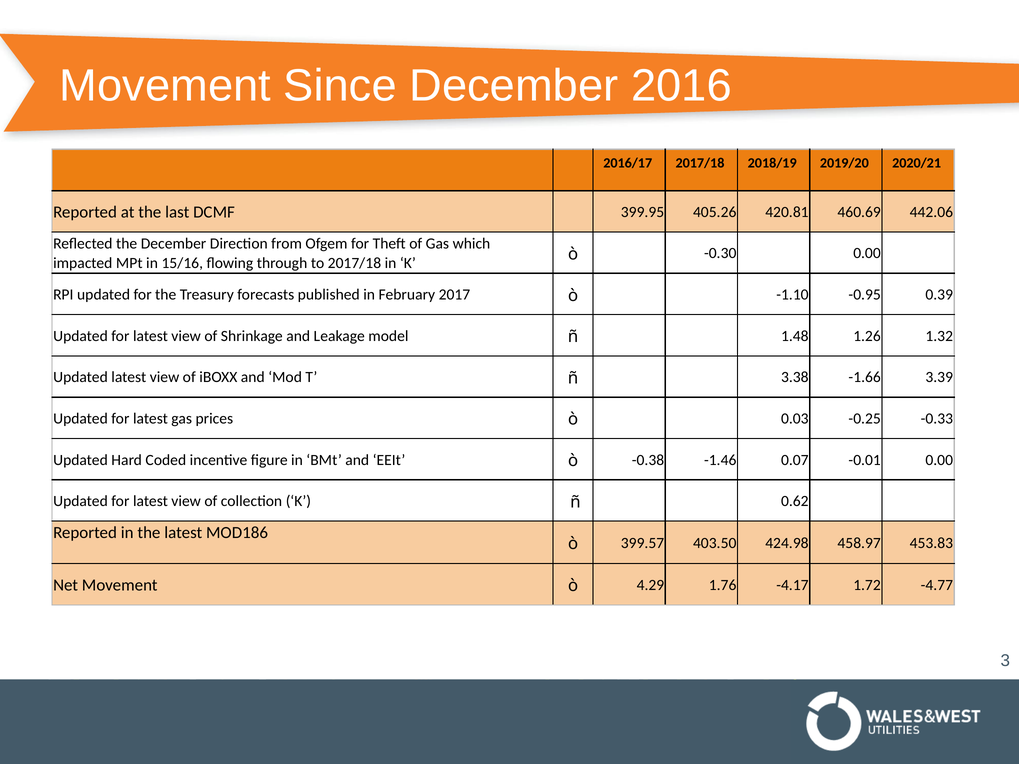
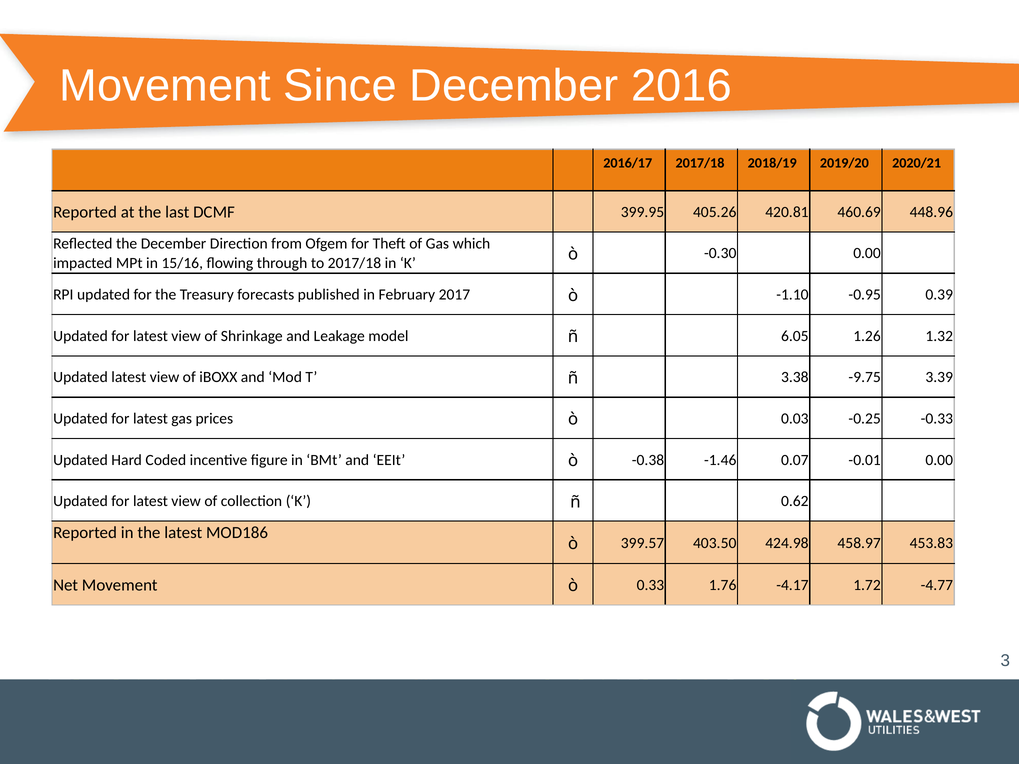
442.06: 442.06 -> 448.96
1.48: 1.48 -> 6.05
-1.66: -1.66 -> -9.75
4.29: 4.29 -> 0.33
